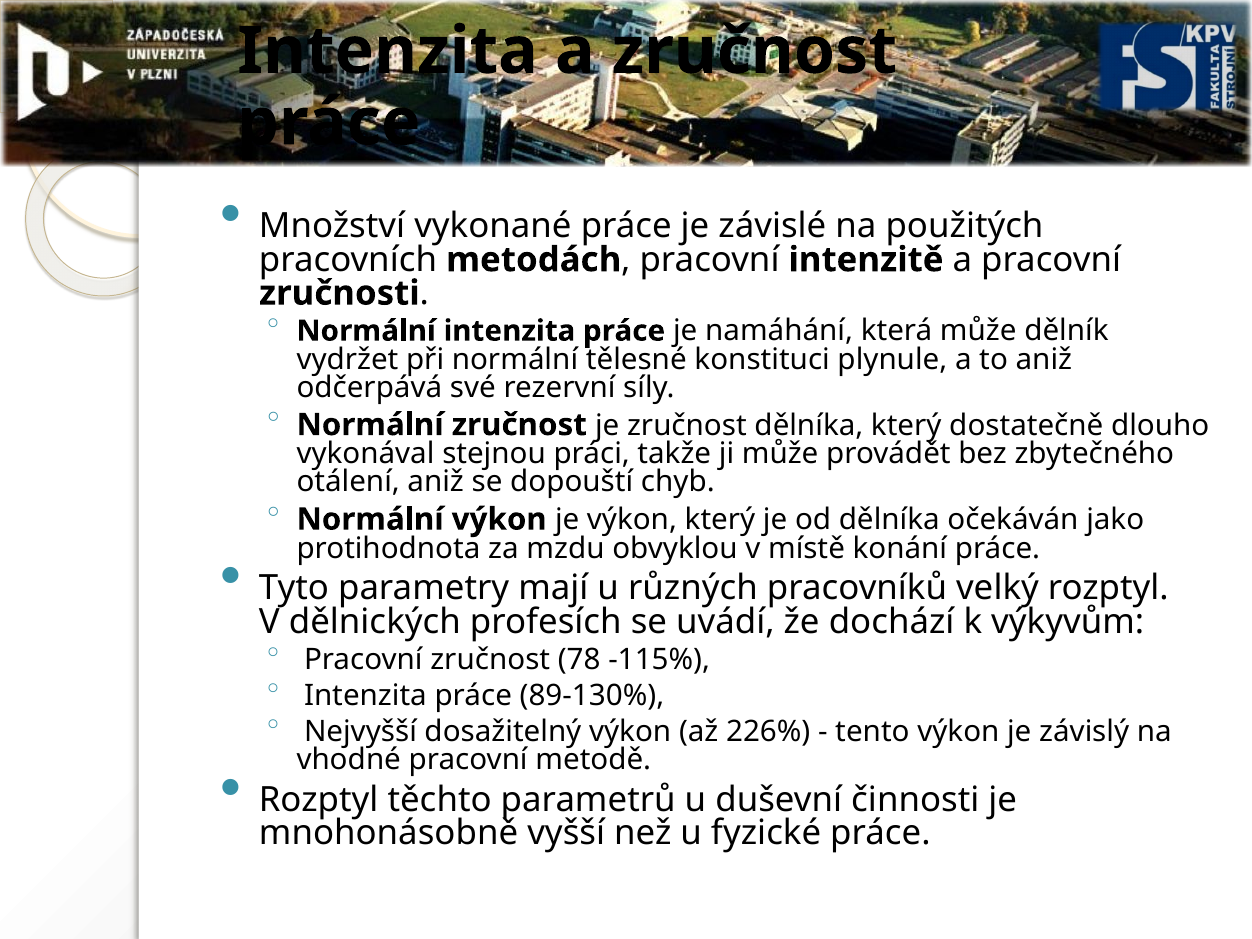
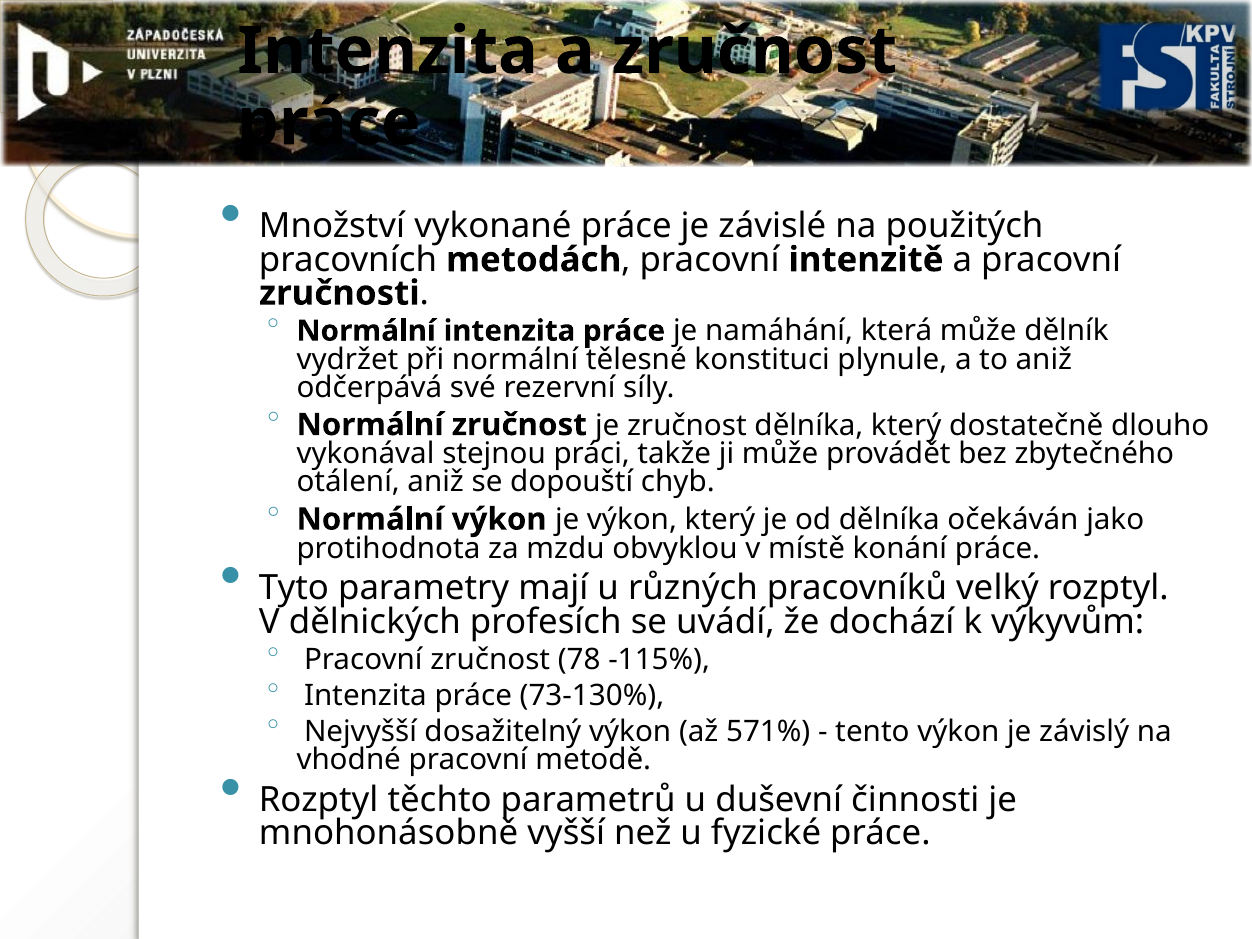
89-130%: 89-130% -> 73-130%
226%: 226% -> 571%
